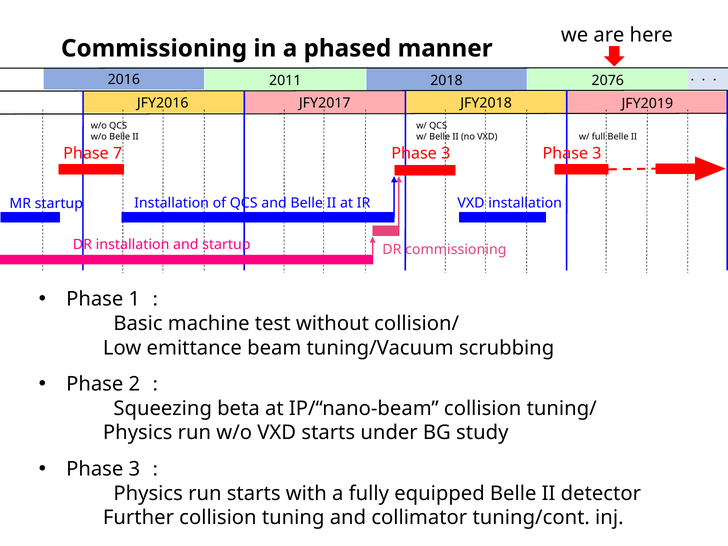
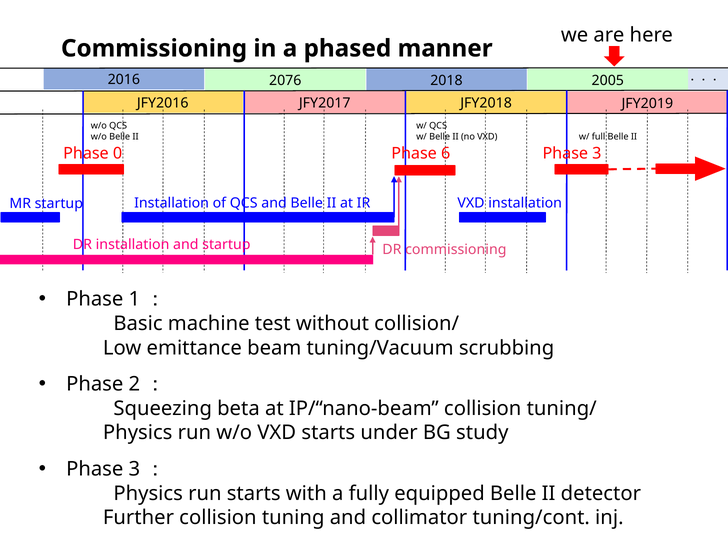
2011: 2011 -> 2076
2076: 2076 -> 2005
7: 7 -> 0
3 at (446, 154): 3 -> 6
